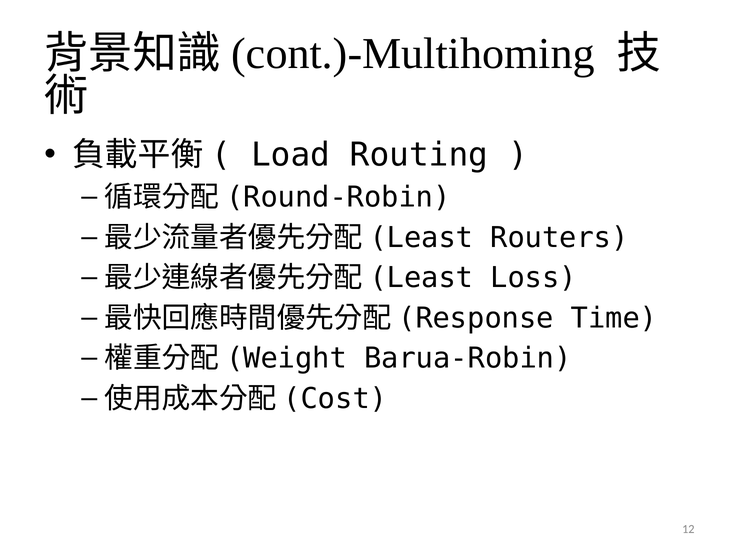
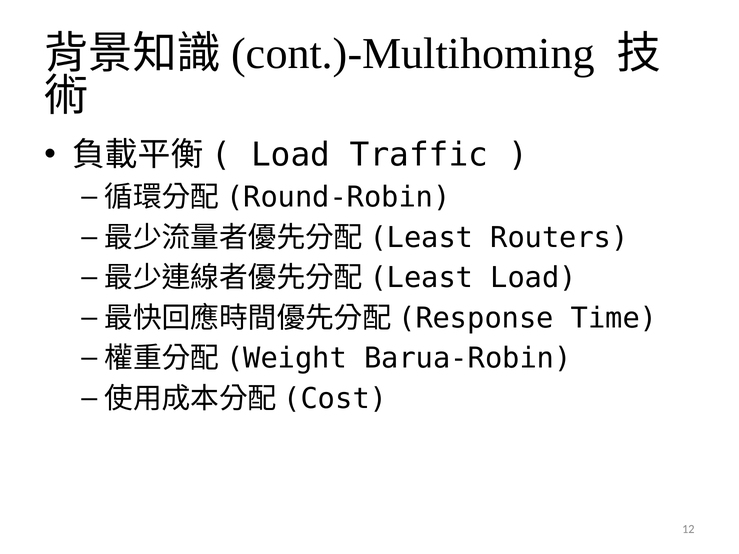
Routing: Routing -> Traffic
Loss at (534, 278): Loss -> Load
